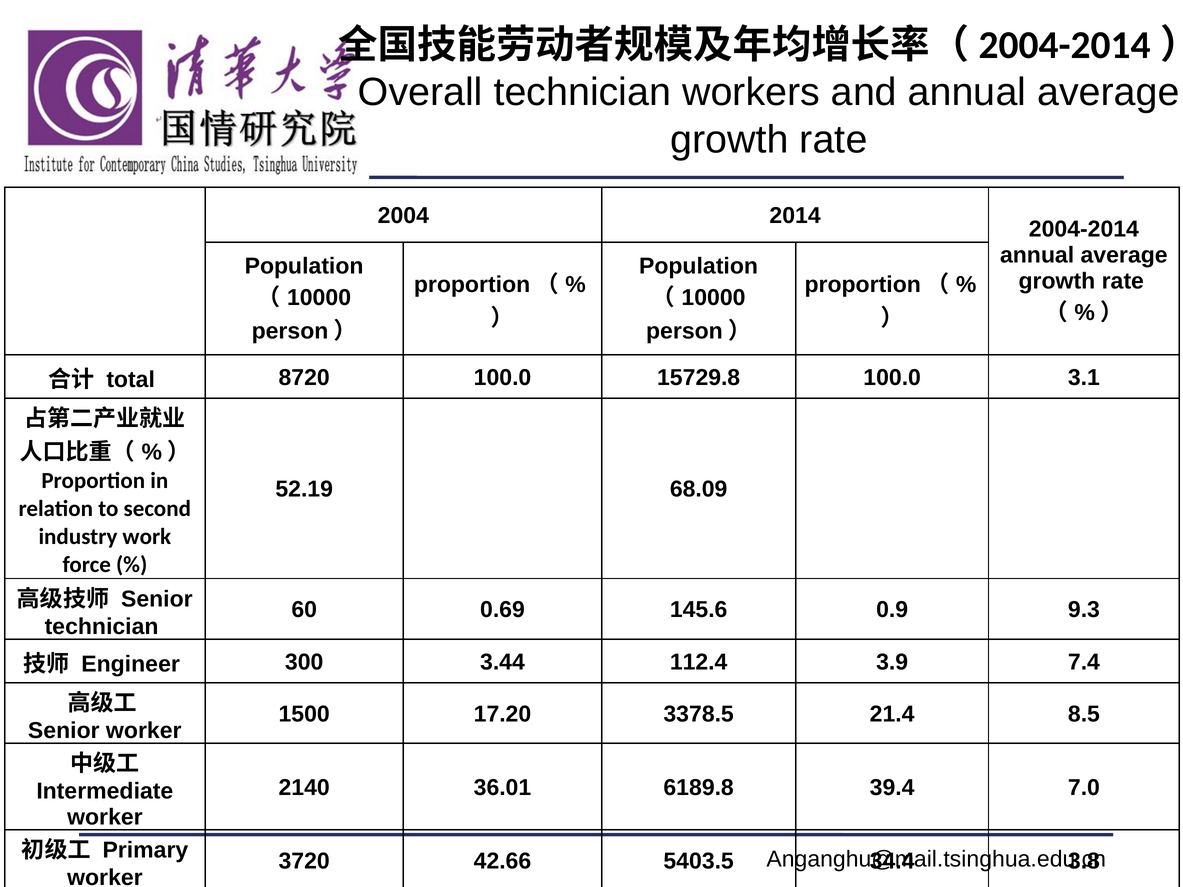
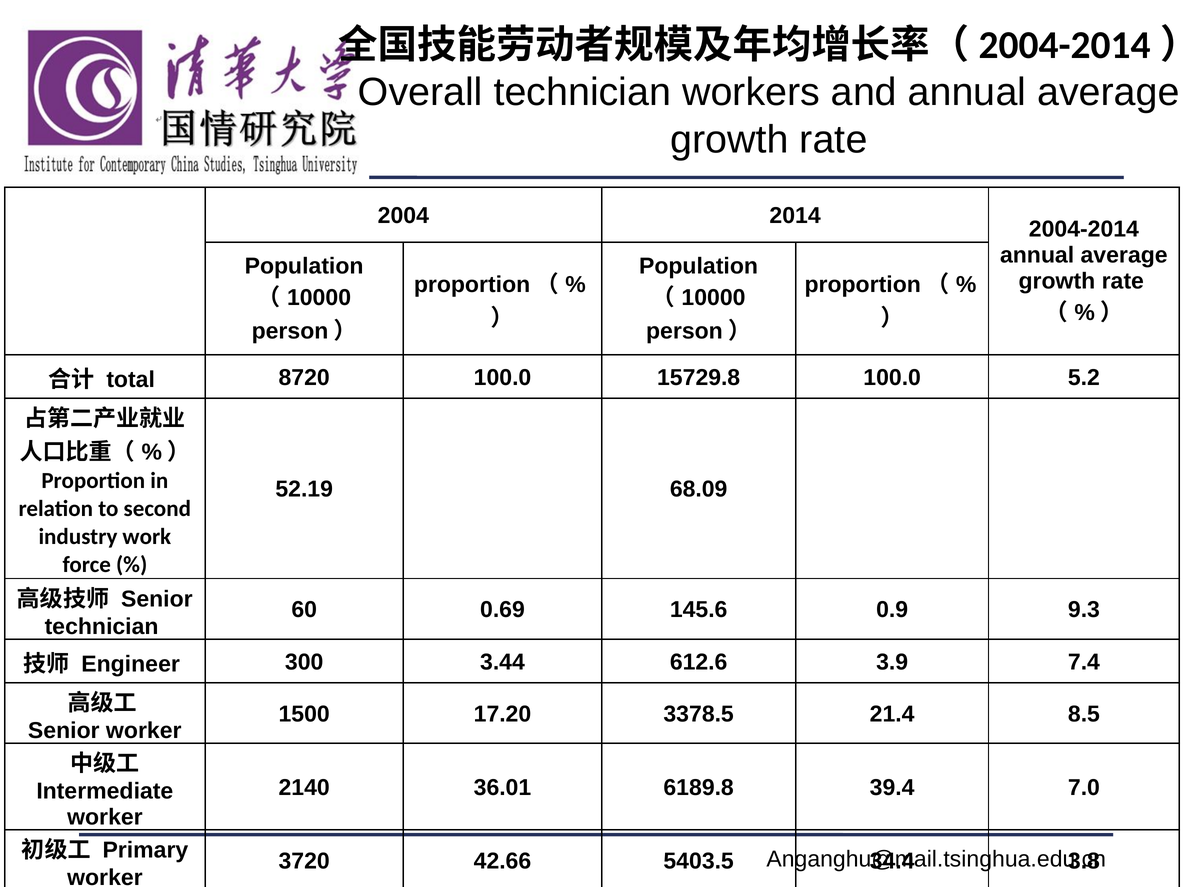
3.1: 3.1 -> 5.2
112.4: 112.4 -> 612.6
